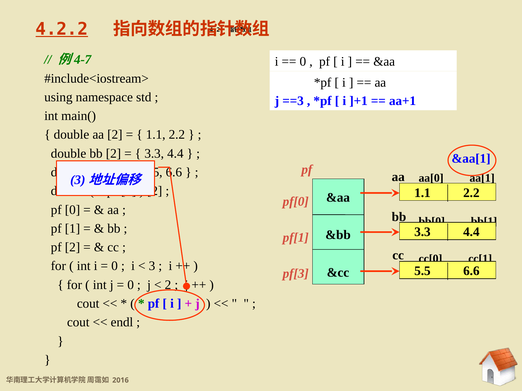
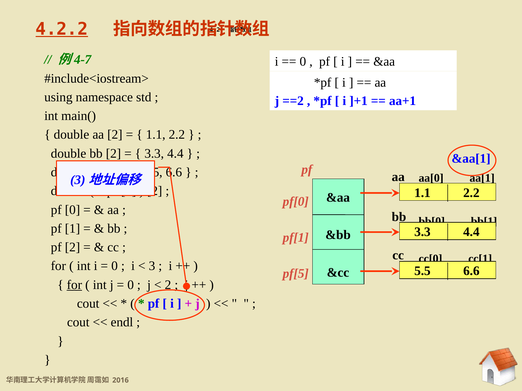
==3: ==3 -> ==2
pf[3: pf[3 -> pf[5
for at (74, 285) underline: none -> present
